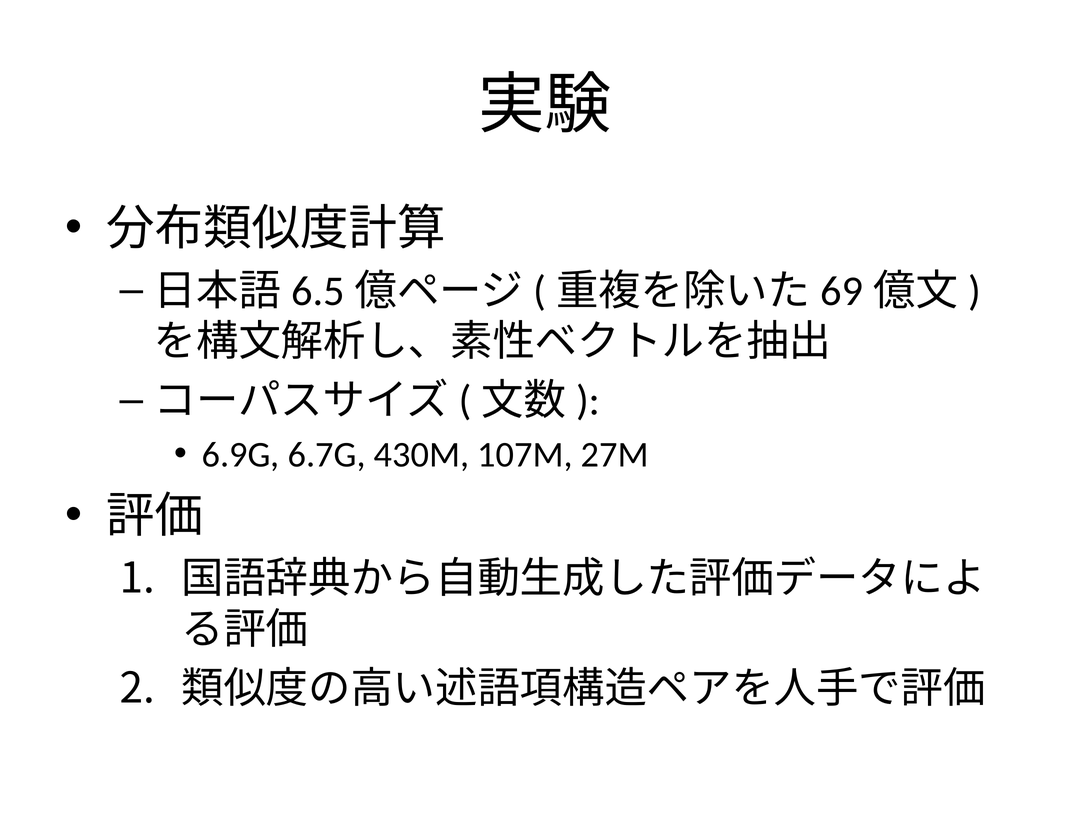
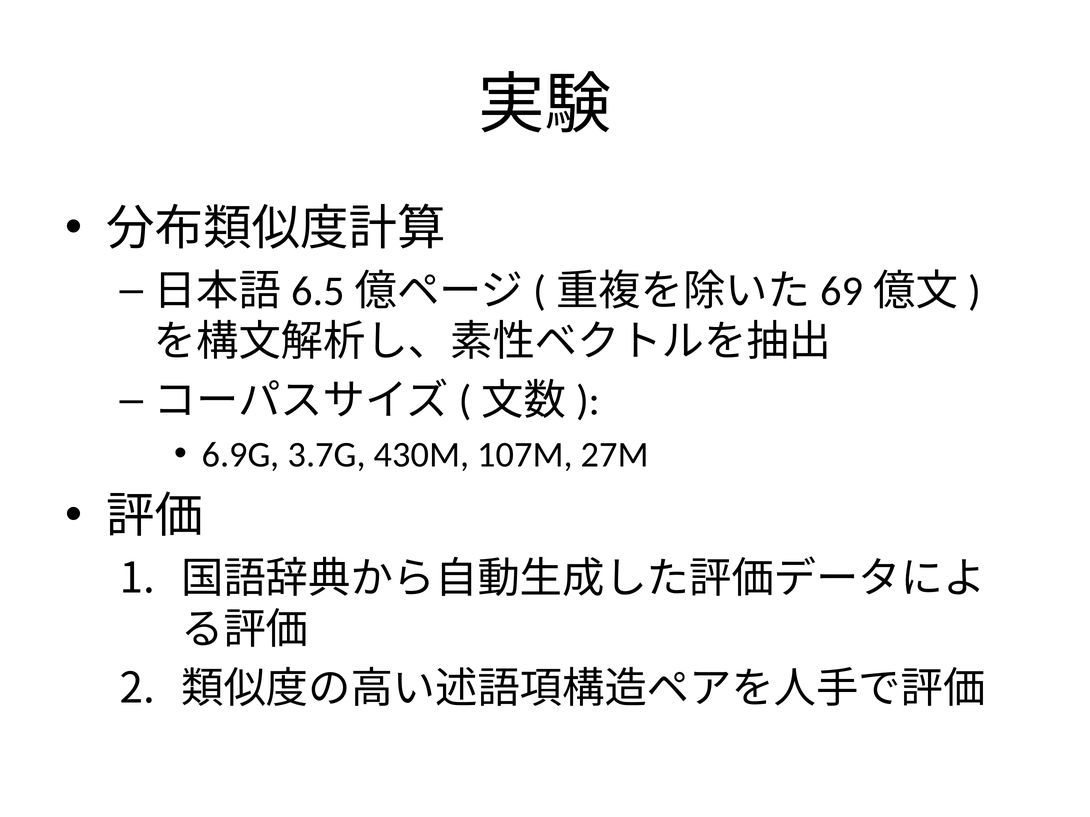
6.7G: 6.7G -> 3.7G
